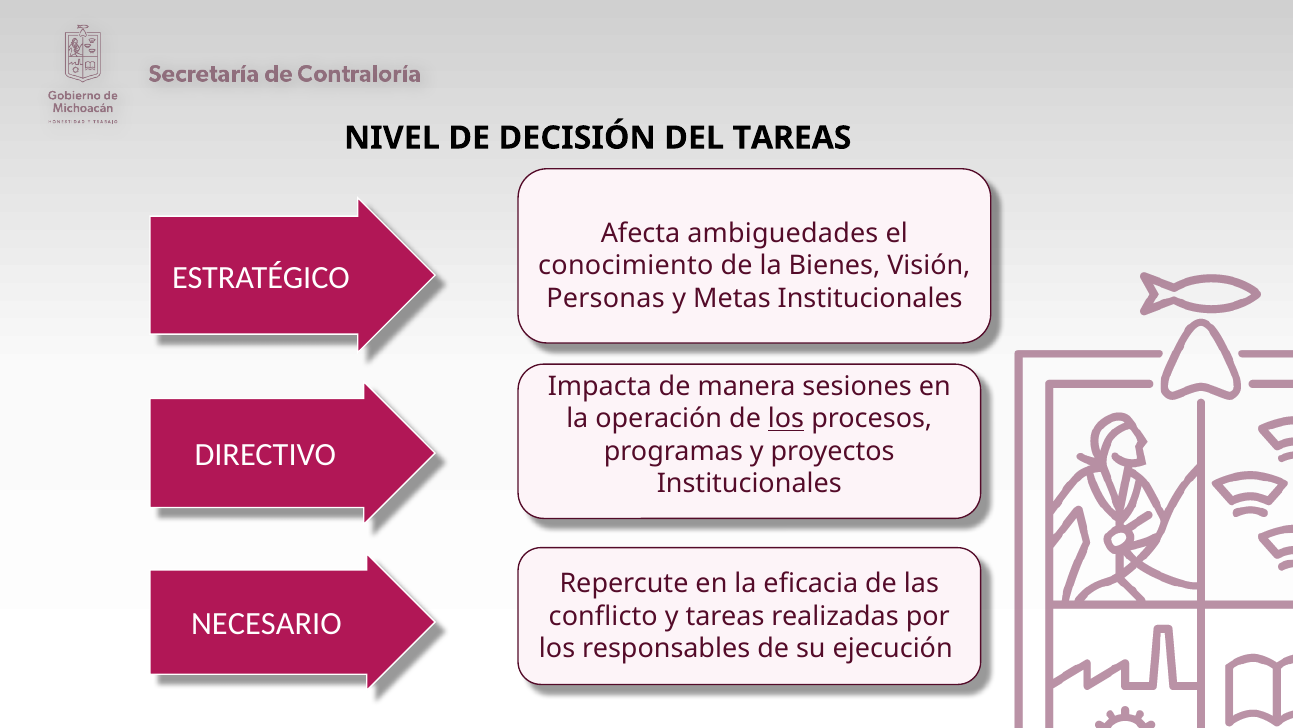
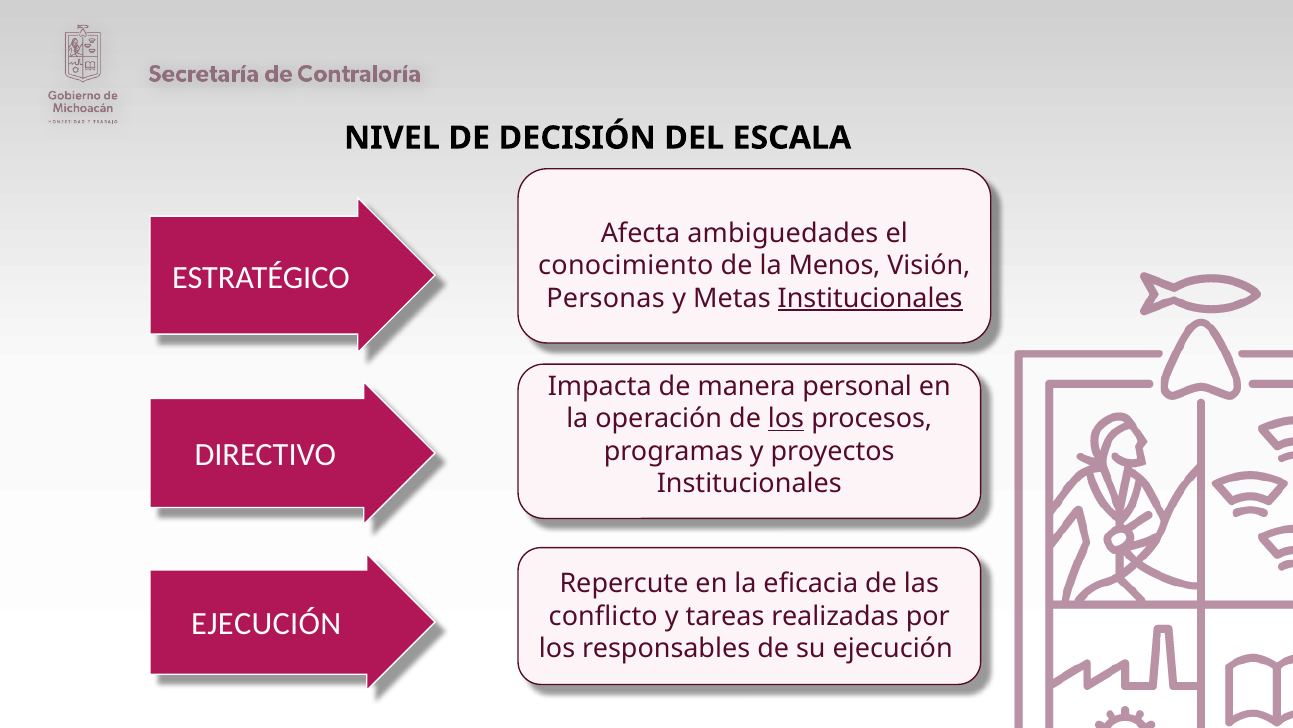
DEL TAREAS: TAREAS -> ESCALA
Bienes: Bienes -> Menos
Institucionales at (870, 298) underline: none -> present
sesiones: sesiones -> personal
NECESARIO at (266, 624): NECESARIO -> EJECUCIÓN
